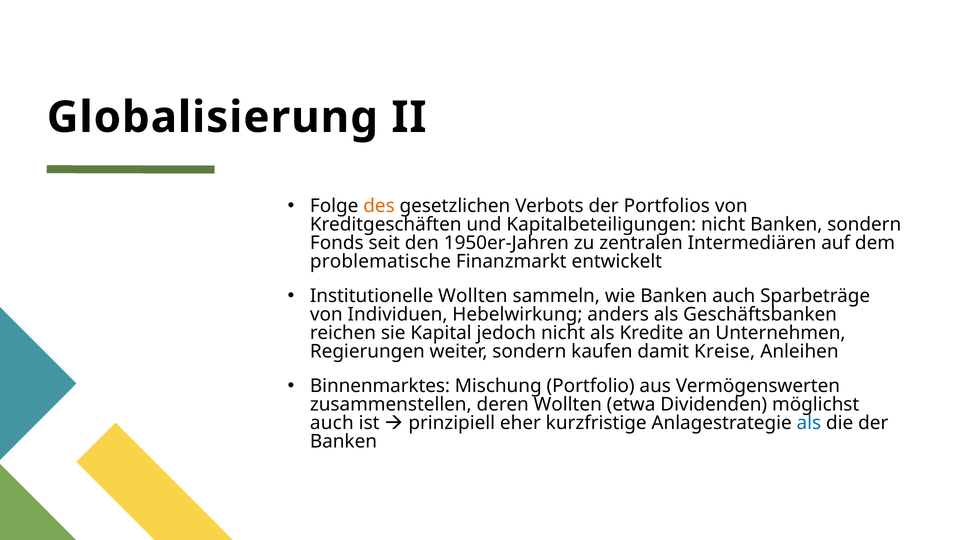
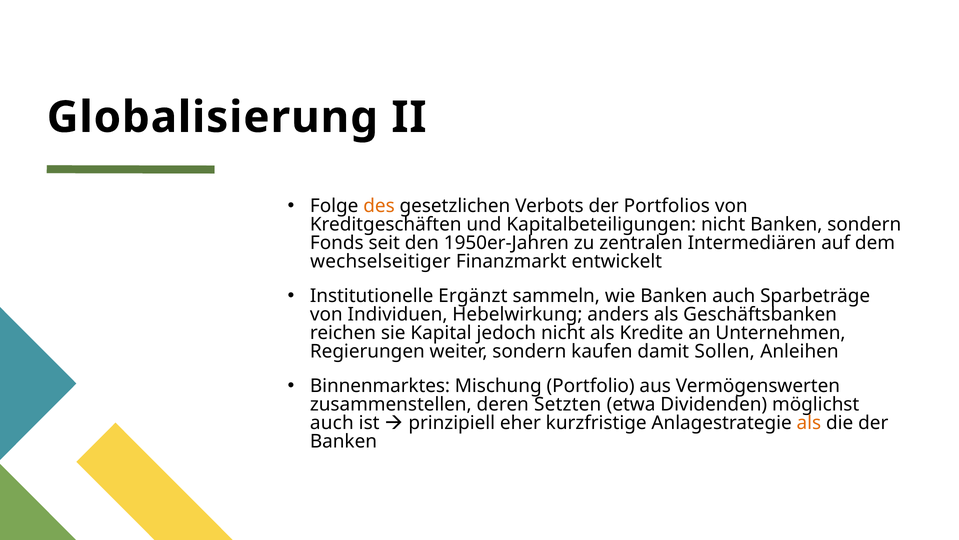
problematische: problematische -> wechselseitiger
Institutionelle Wollten: Wollten -> Ergänzt
Kreise: Kreise -> Sollen
deren Wollten: Wollten -> Setzten
als at (809, 423) colour: blue -> orange
